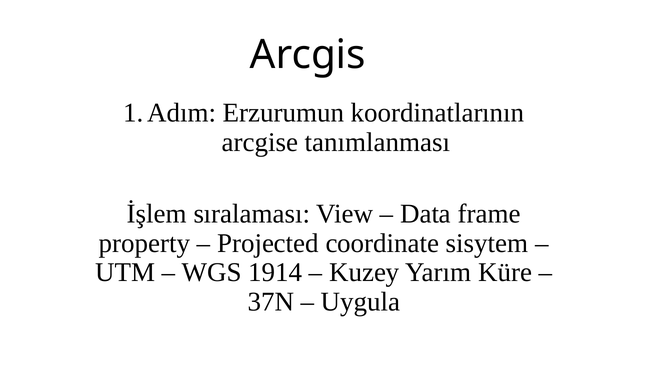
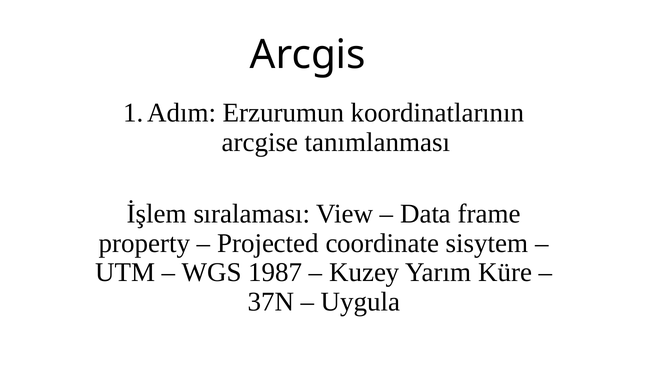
1914: 1914 -> 1987
